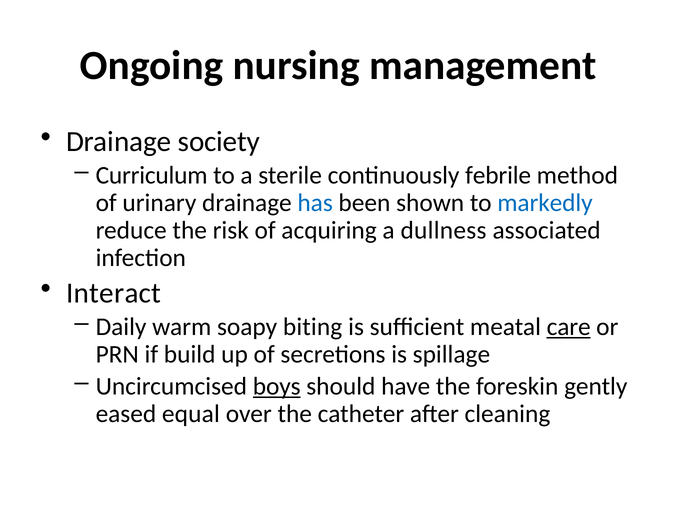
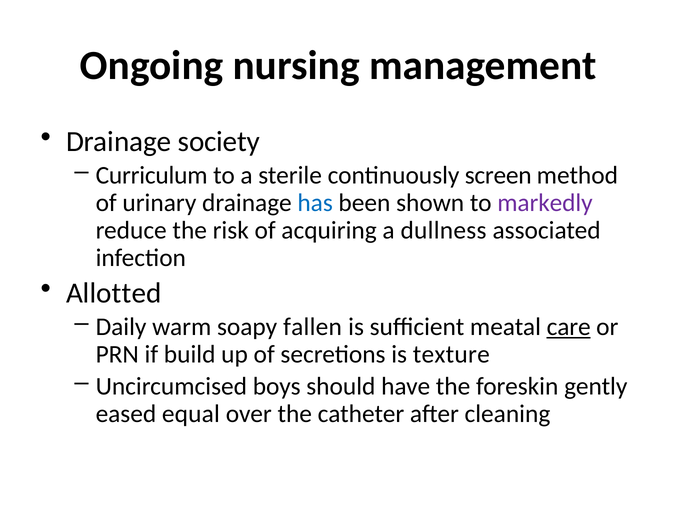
febrile: febrile -> screen
markedly colour: blue -> purple
Interact: Interact -> Allotted
biting: biting -> fallen
spillage: spillage -> texture
boys underline: present -> none
